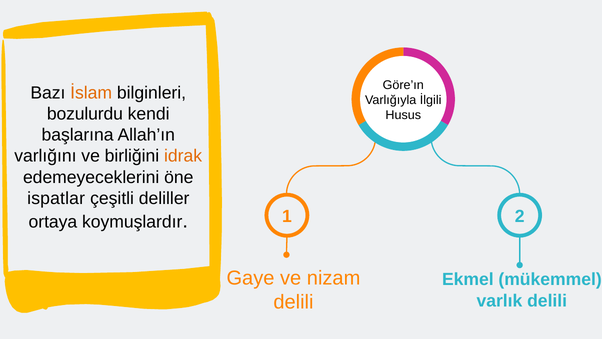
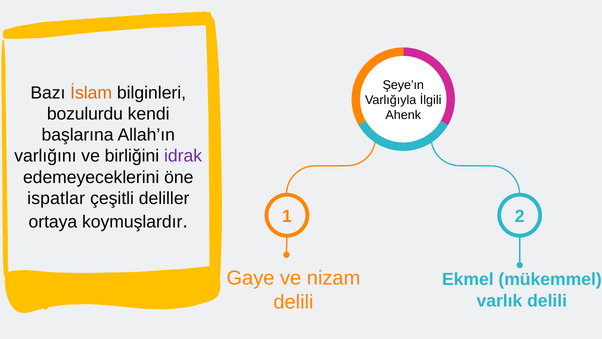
Göre’ın: Göre’ın -> Şeye’ın
Husus: Husus -> Ahenk
idrak colour: orange -> purple
